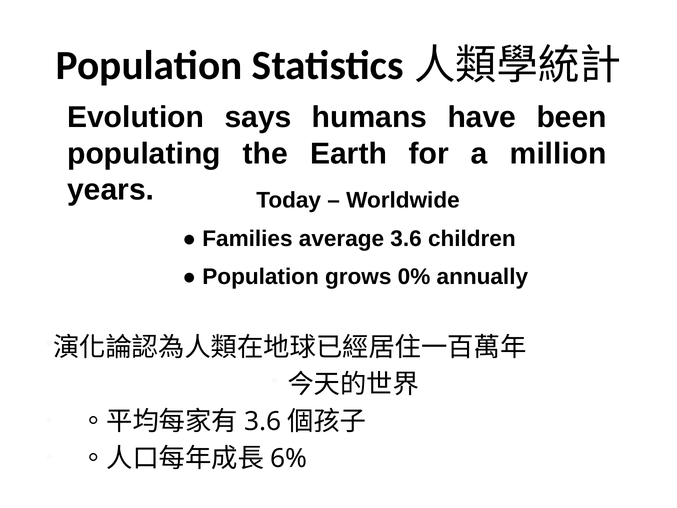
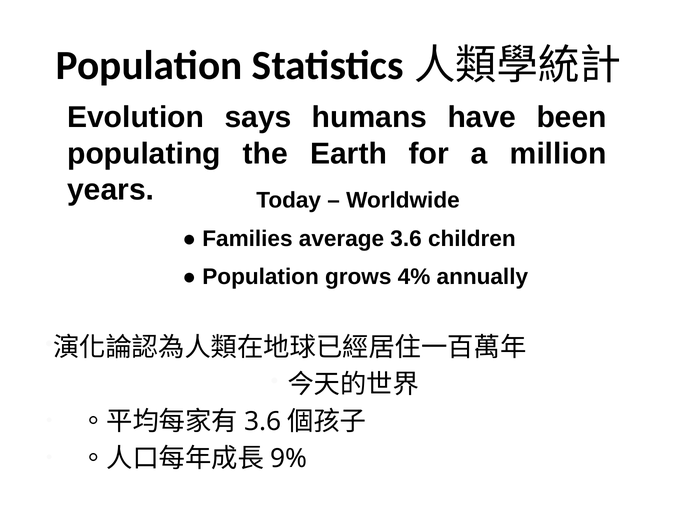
0%: 0% -> 4%
6%: 6% -> 9%
